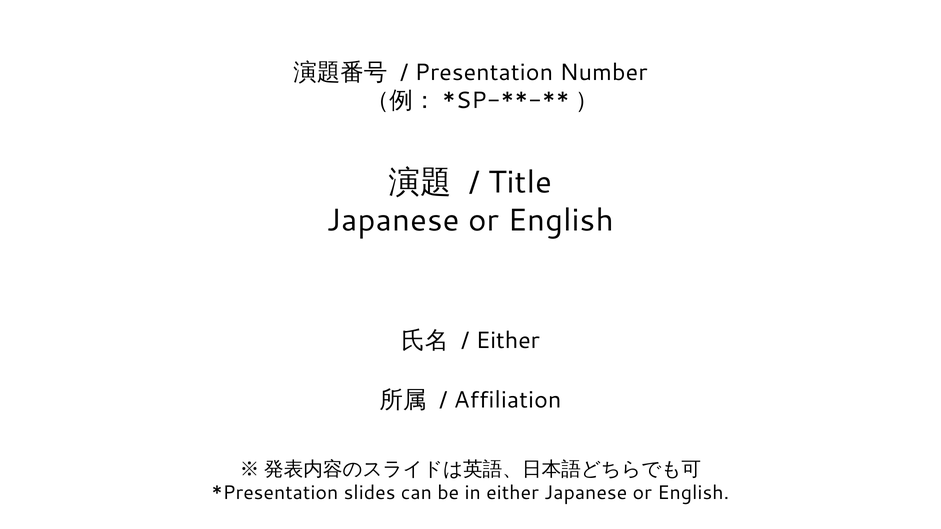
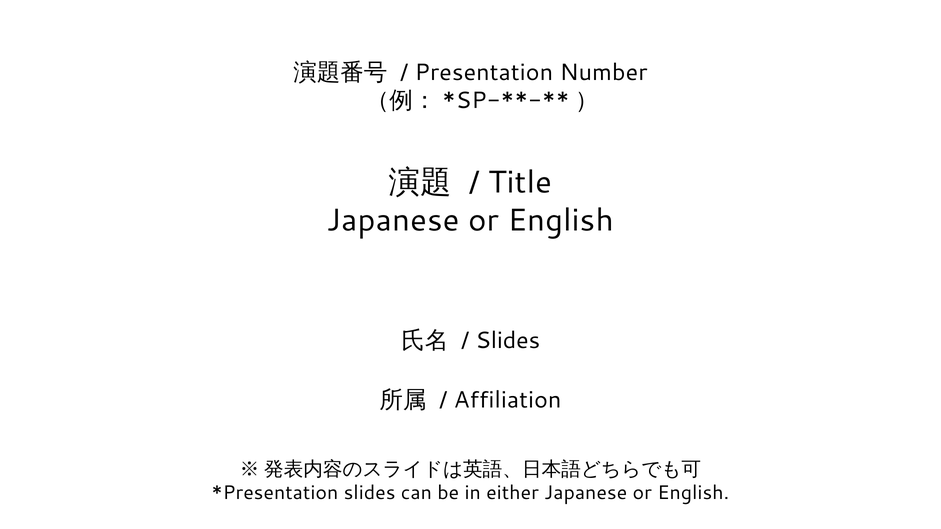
Either at (508, 341): Either -> Slides
